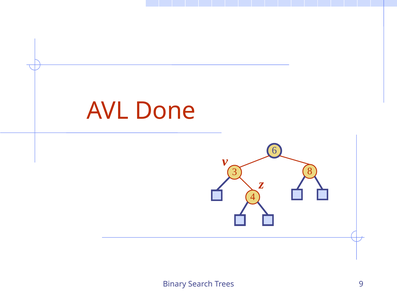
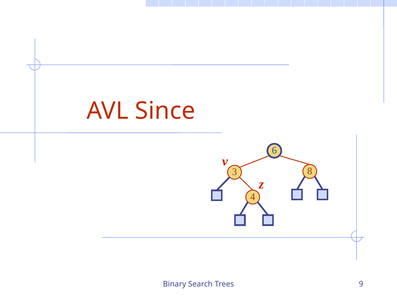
Done: Done -> Since
